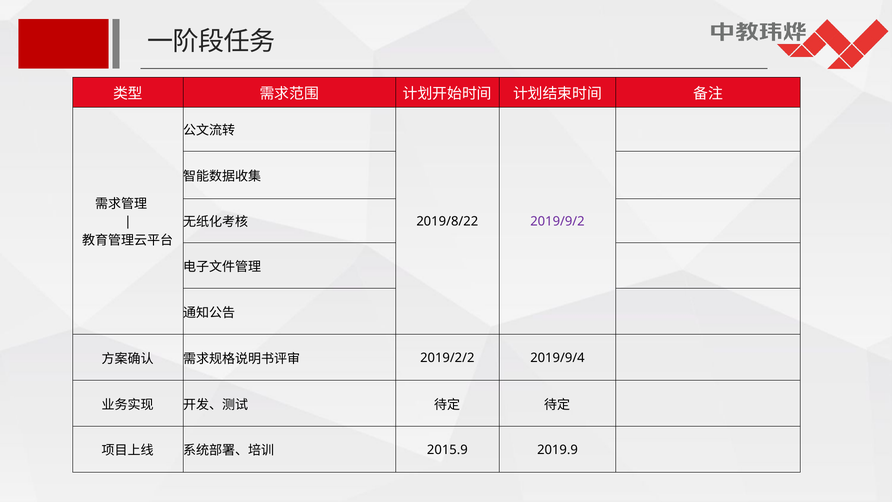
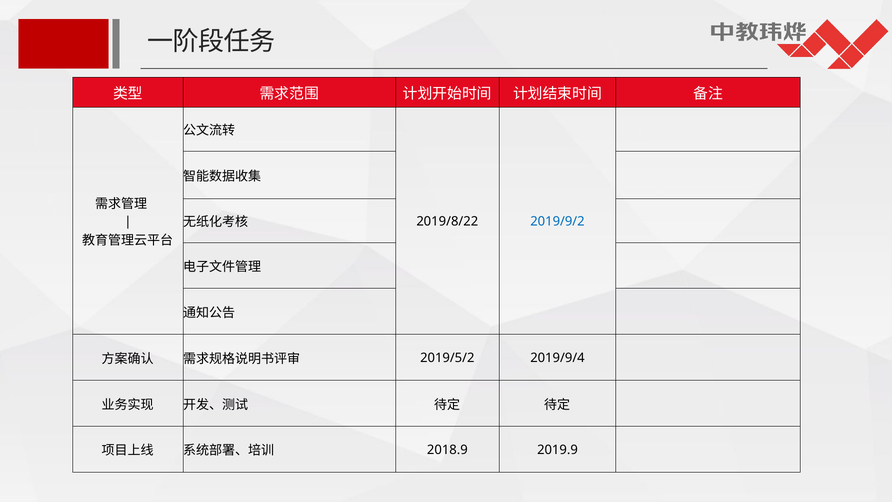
2019/9/2 colour: purple -> blue
2019/2/2: 2019/2/2 -> 2019/5/2
2015.9: 2015.9 -> 2018.9
